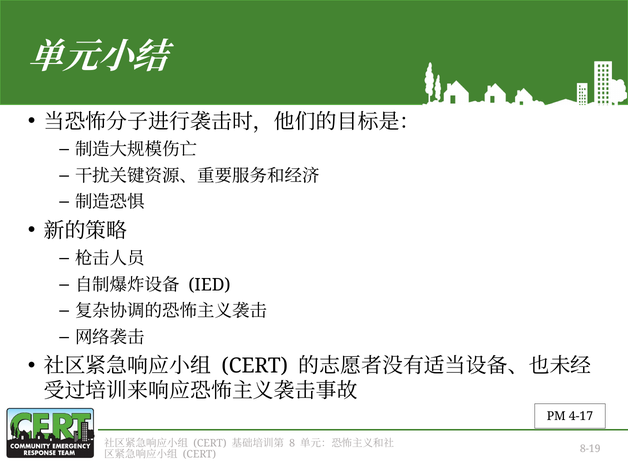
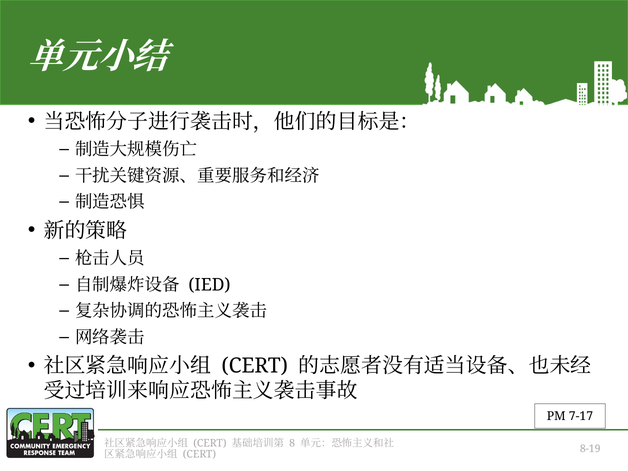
4-17: 4-17 -> 7-17
